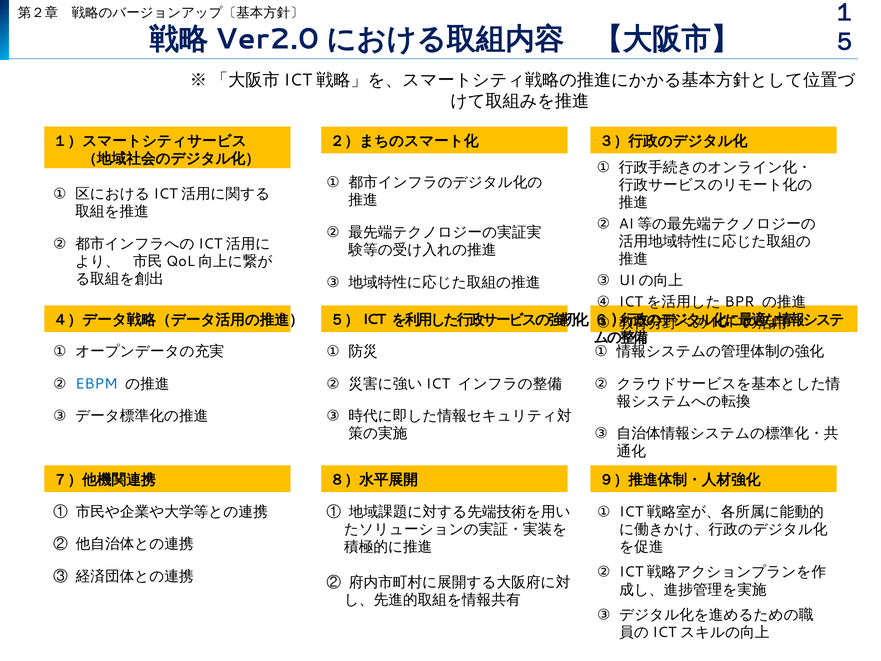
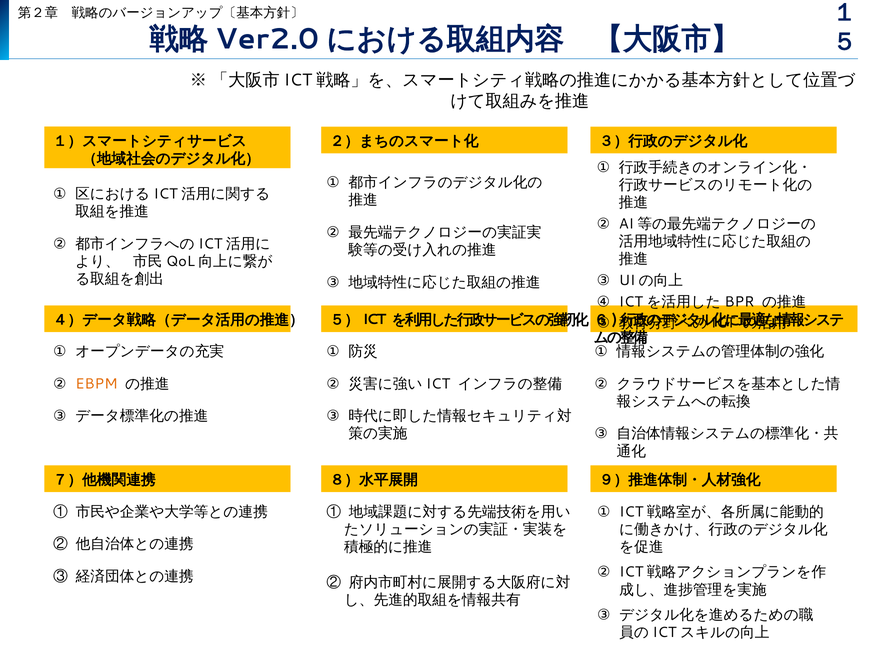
EBPM colour: blue -> orange
